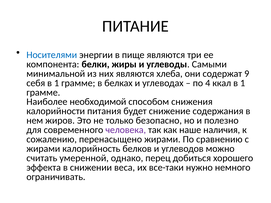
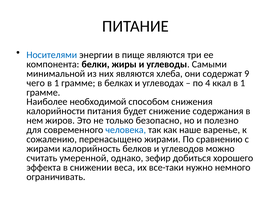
себя: себя -> чего
человека colour: purple -> blue
наличия: наличия -> варенье
перец: перец -> зефир
